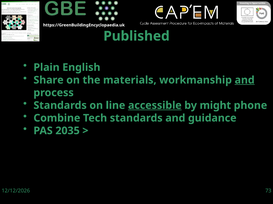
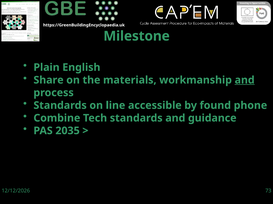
Published: Published -> Milestone
accessible underline: present -> none
might: might -> found
